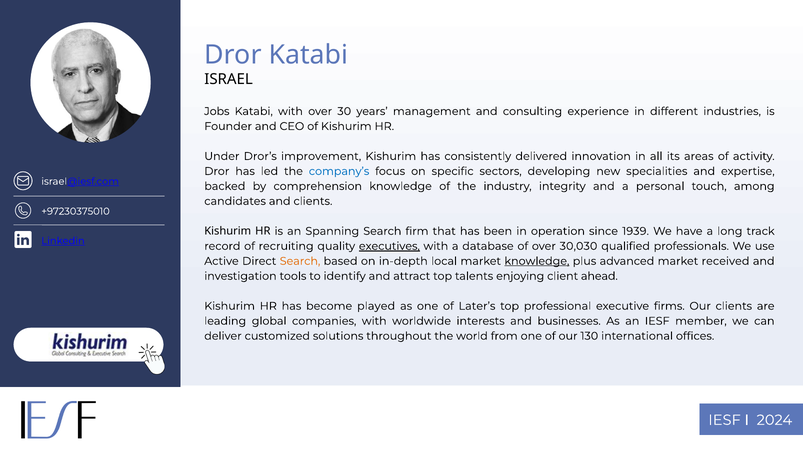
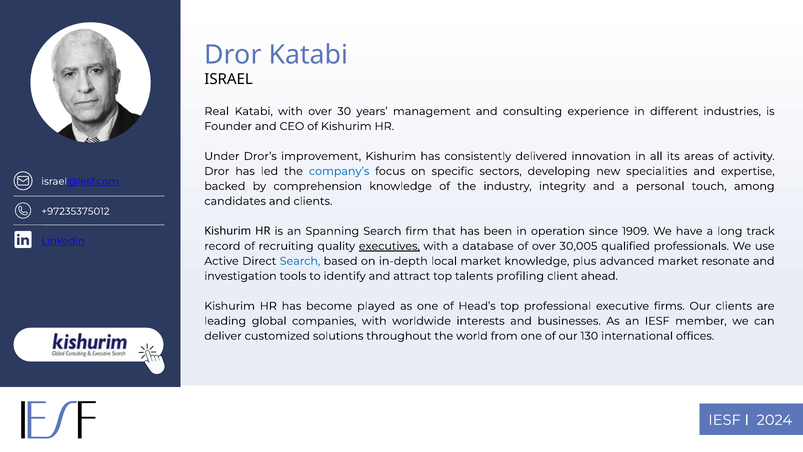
Jobs: Jobs -> Real
+97230375010: +97230375010 -> +97235375012
1939: 1939 -> 1909
30,030: 30,030 -> 30,005
Search at (300, 261) colour: orange -> blue
knowledge at (537, 261) underline: present -> none
received: received -> resonate
enjoying: enjoying -> profiling
Later’s: Later’s -> Head’s
